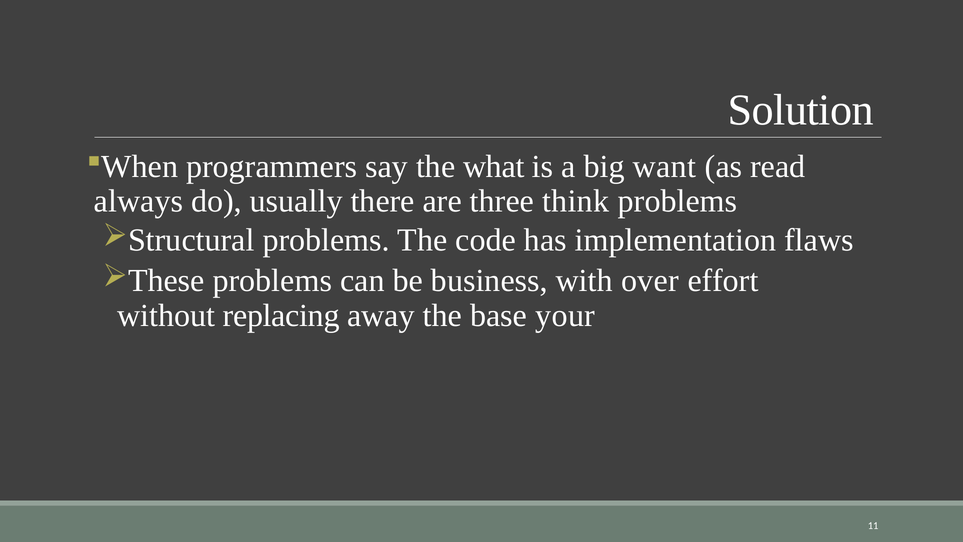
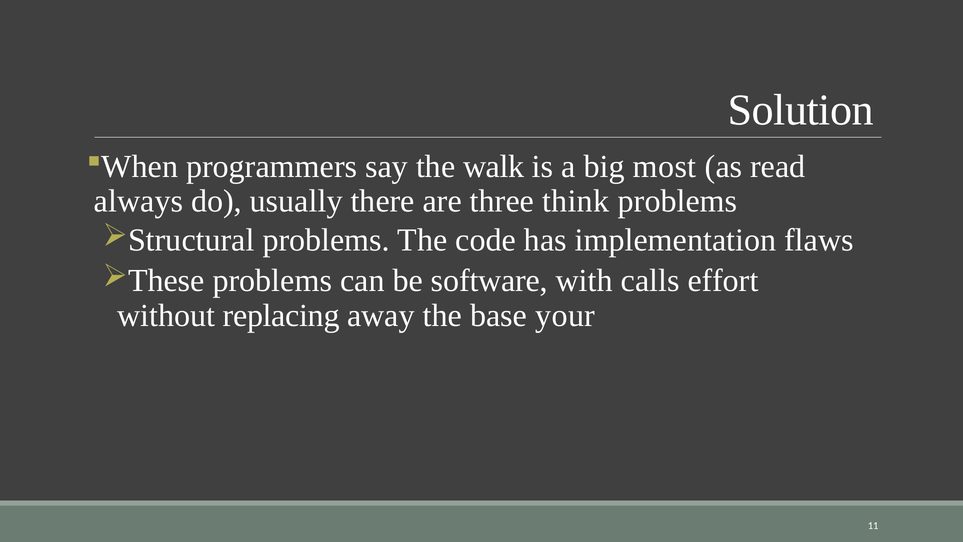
what: what -> walk
want: want -> most
business: business -> software
over: over -> calls
